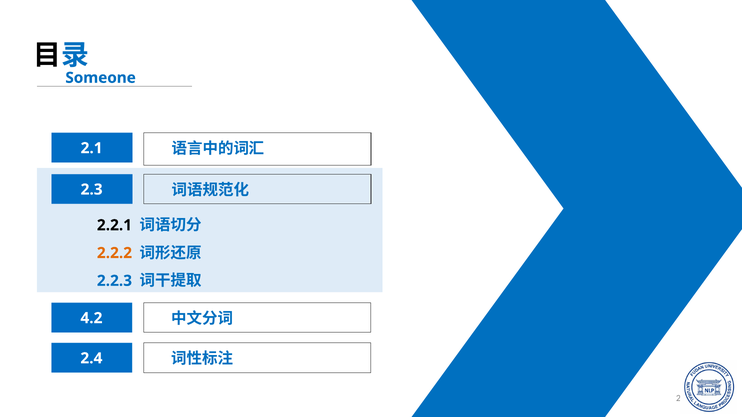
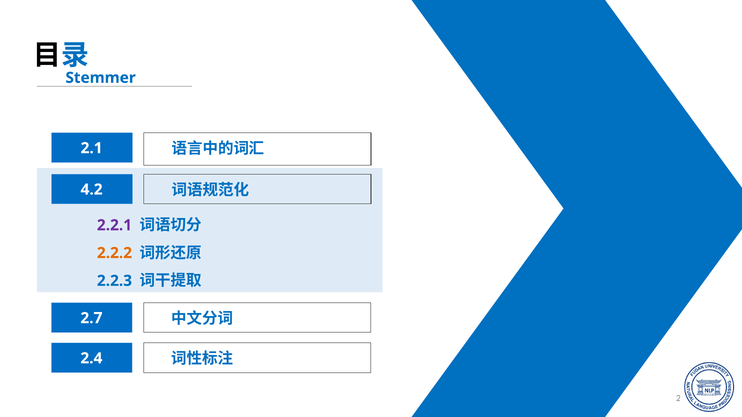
Someone: Someone -> Stemmer
2.3: 2.3 -> 4.2
2.2.1 colour: black -> purple
4.2: 4.2 -> 2.7
